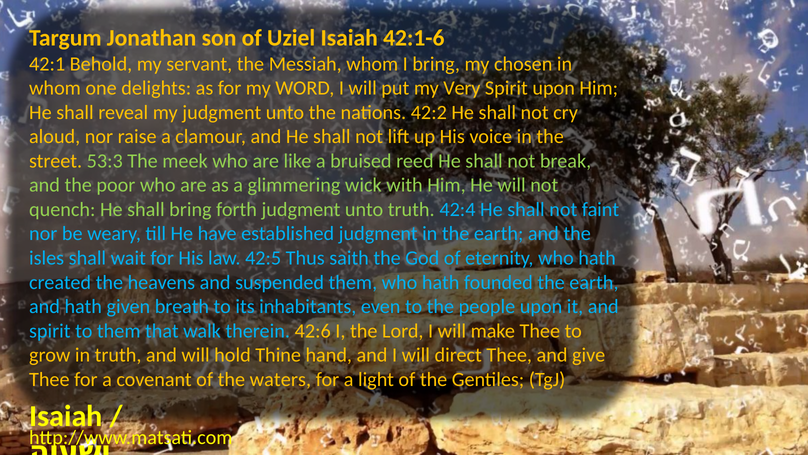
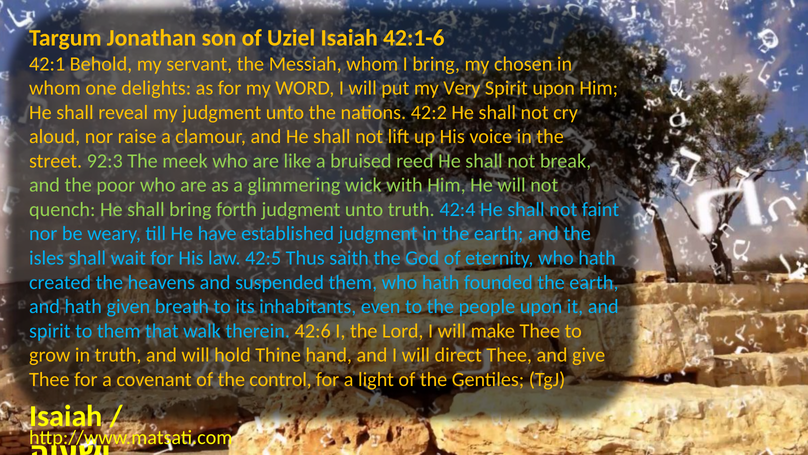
53:3: 53:3 -> 92:3
waters: waters -> control
